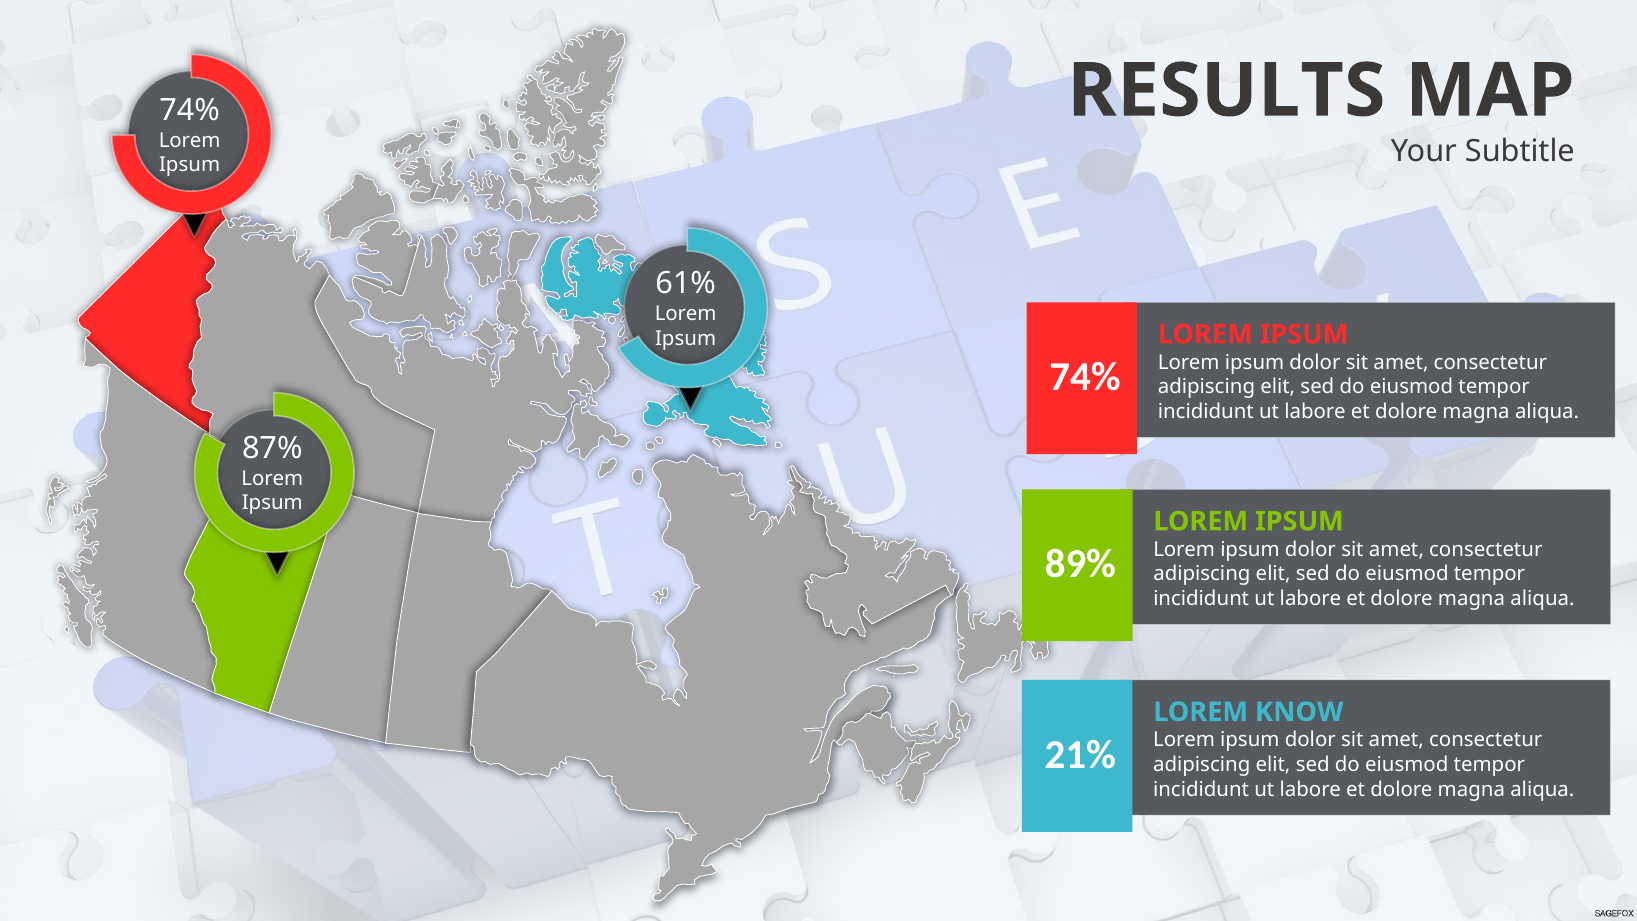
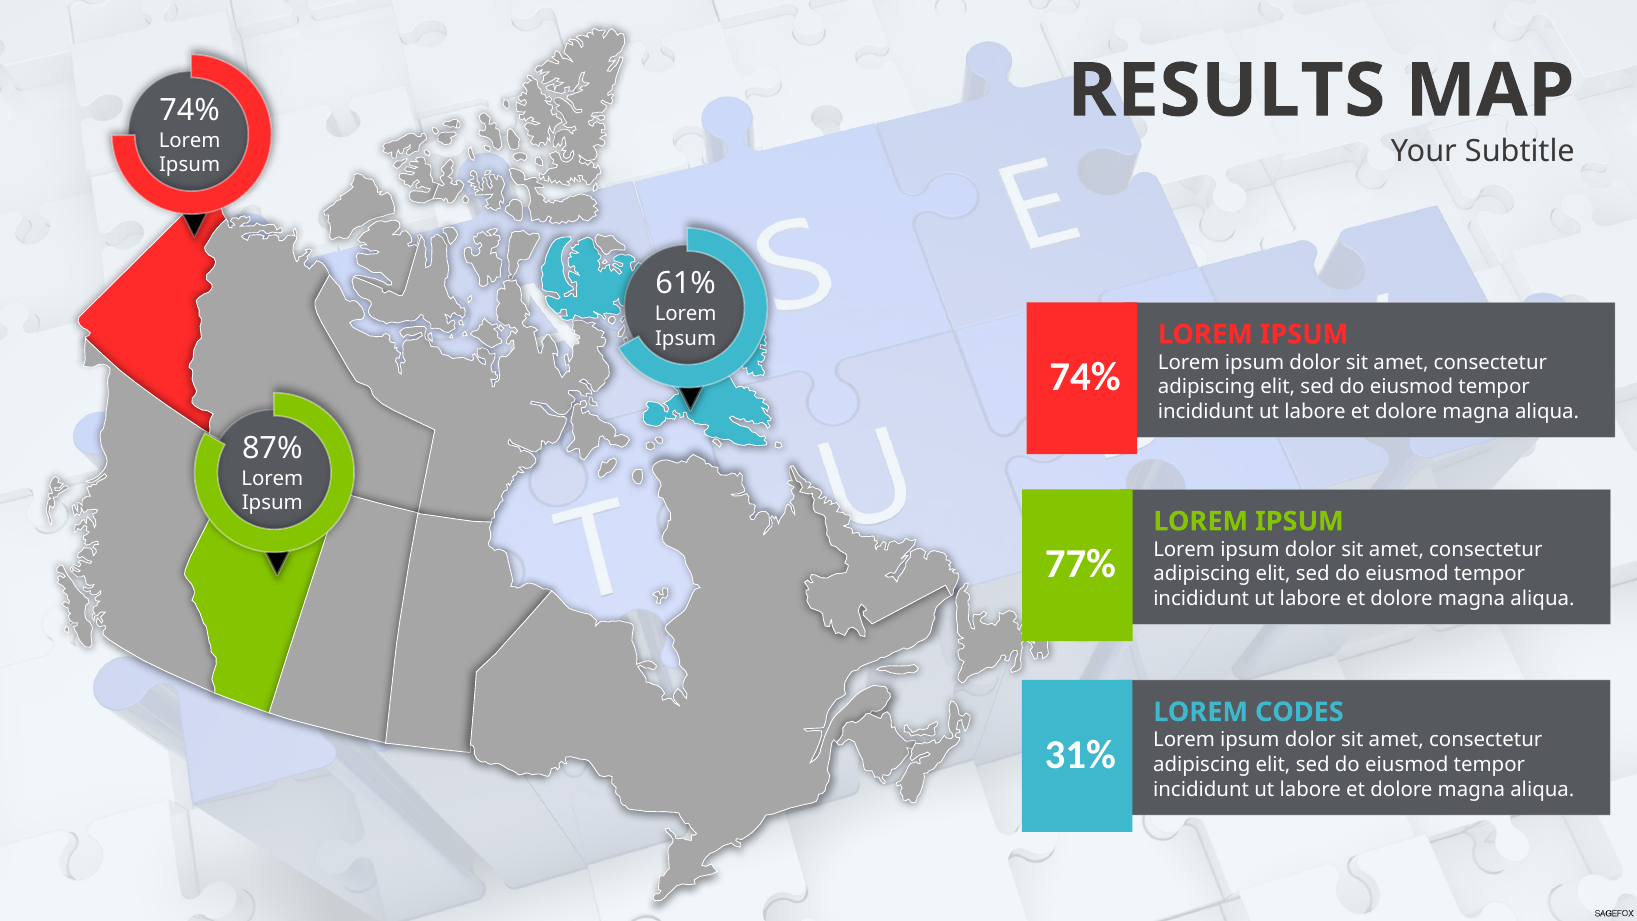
89%: 89% -> 77%
KNOW: KNOW -> CODES
21%: 21% -> 31%
